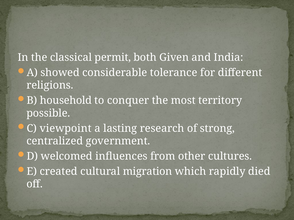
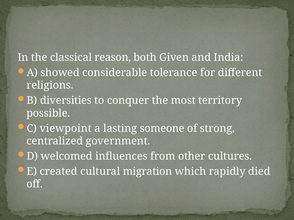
permit: permit -> reason
household: household -> diversities
research: research -> someone
